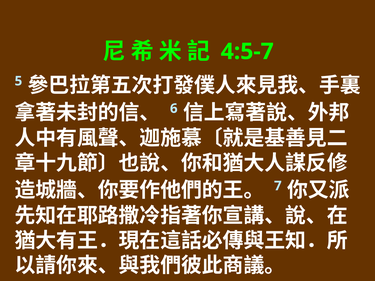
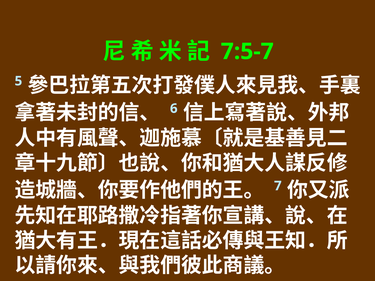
4:5-7: 4:5-7 -> 7:5-7
